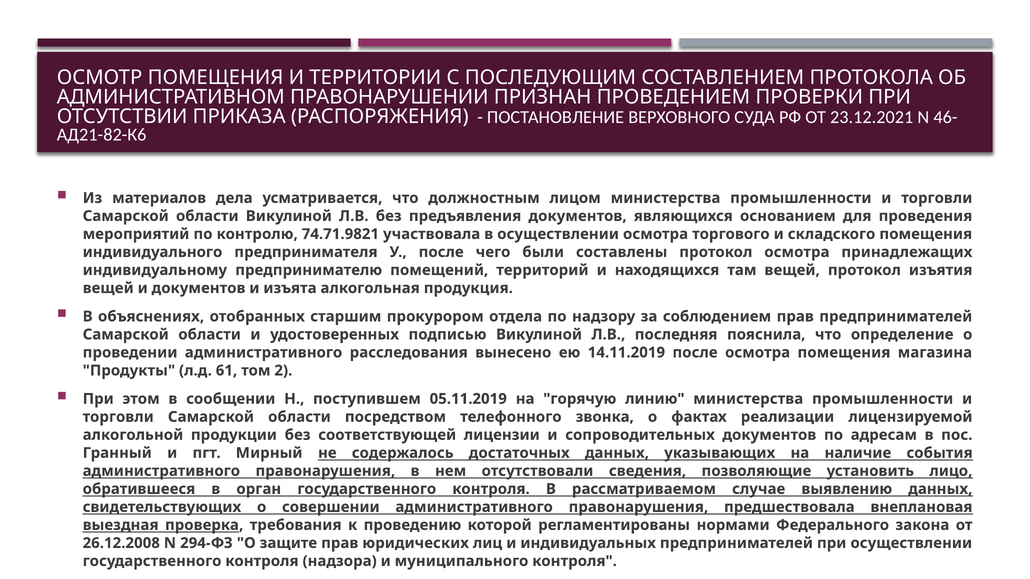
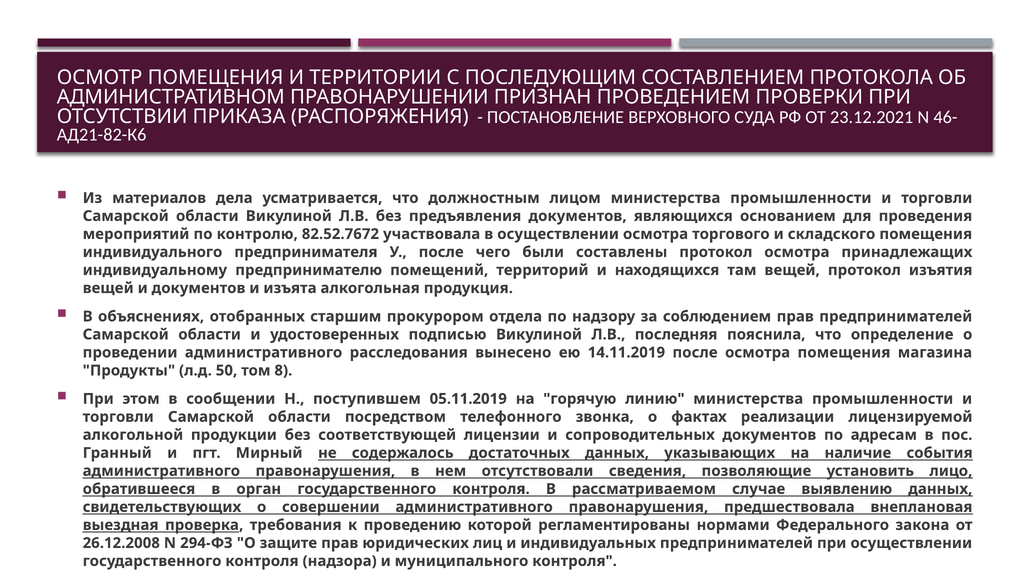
74.71.9821: 74.71.9821 -> 82.52.7672
61: 61 -> 50
2: 2 -> 8
